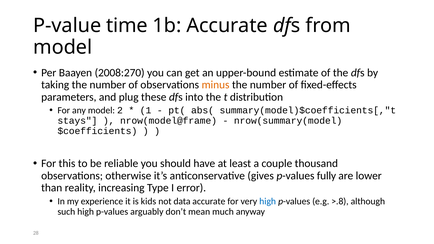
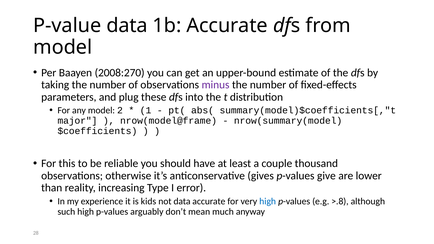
P-value time: time -> data
minus colour: orange -> purple
stays: stays -> major
fully: fully -> give
